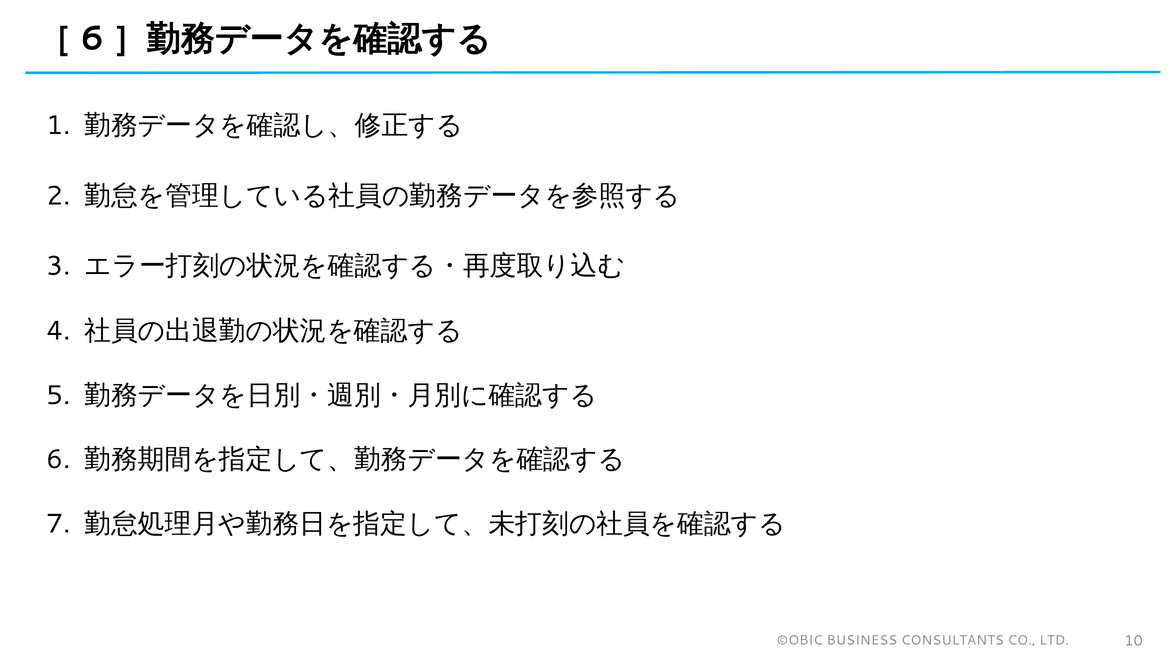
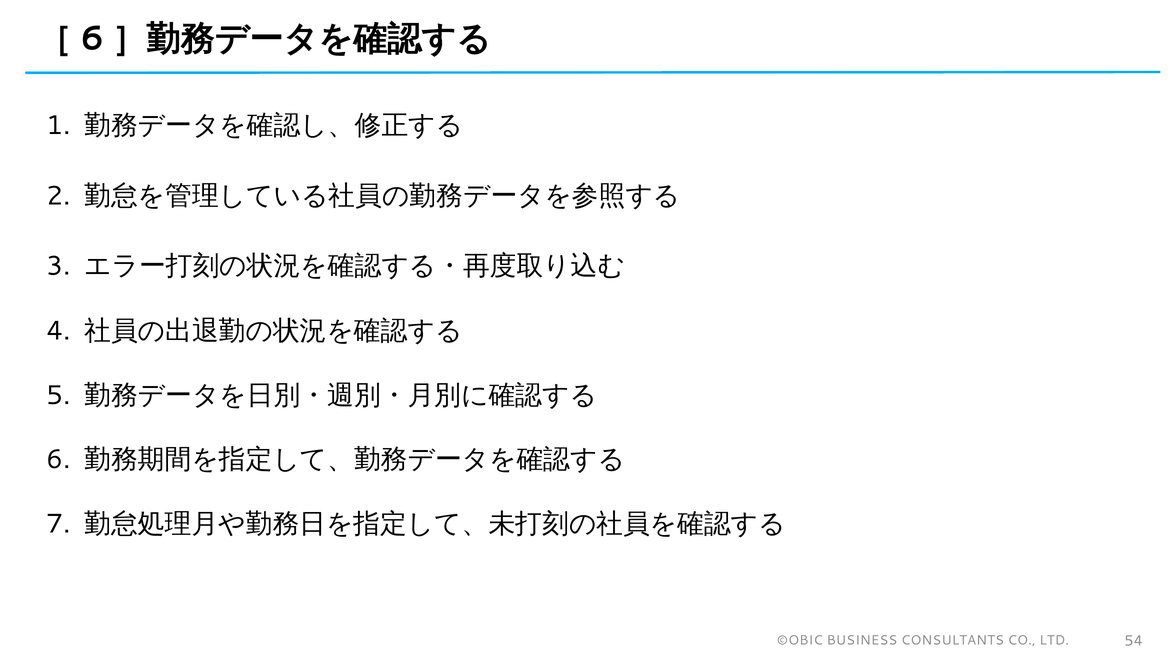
10: 10 -> 54
